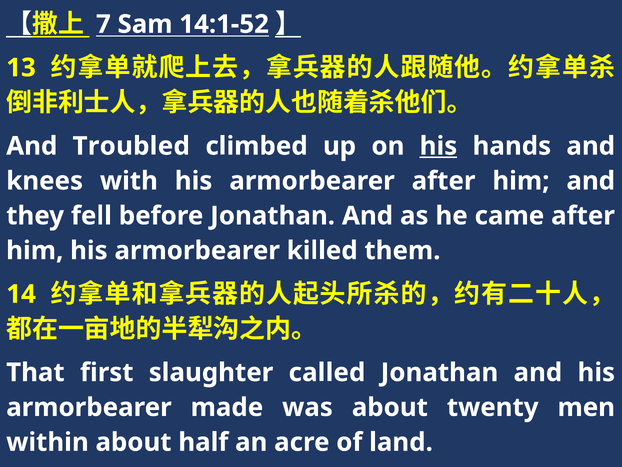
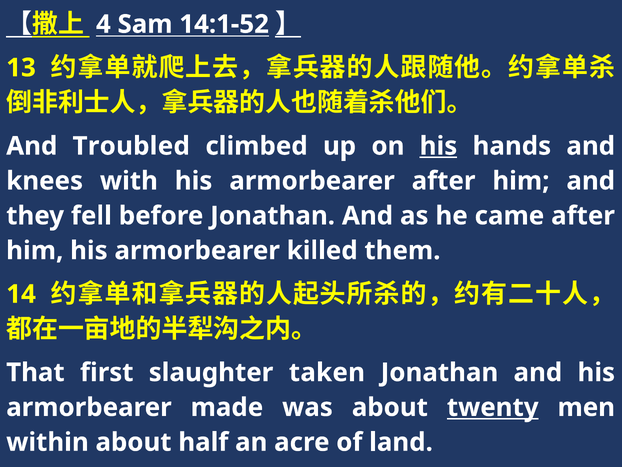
7: 7 -> 4
called: called -> taken
twenty underline: none -> present
